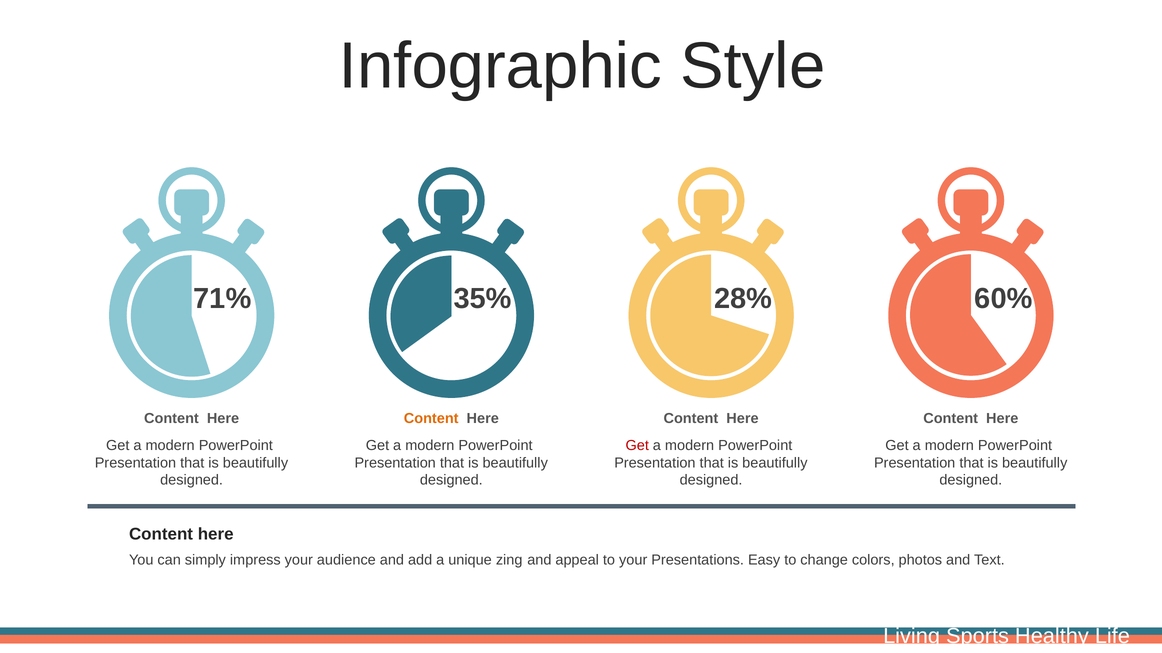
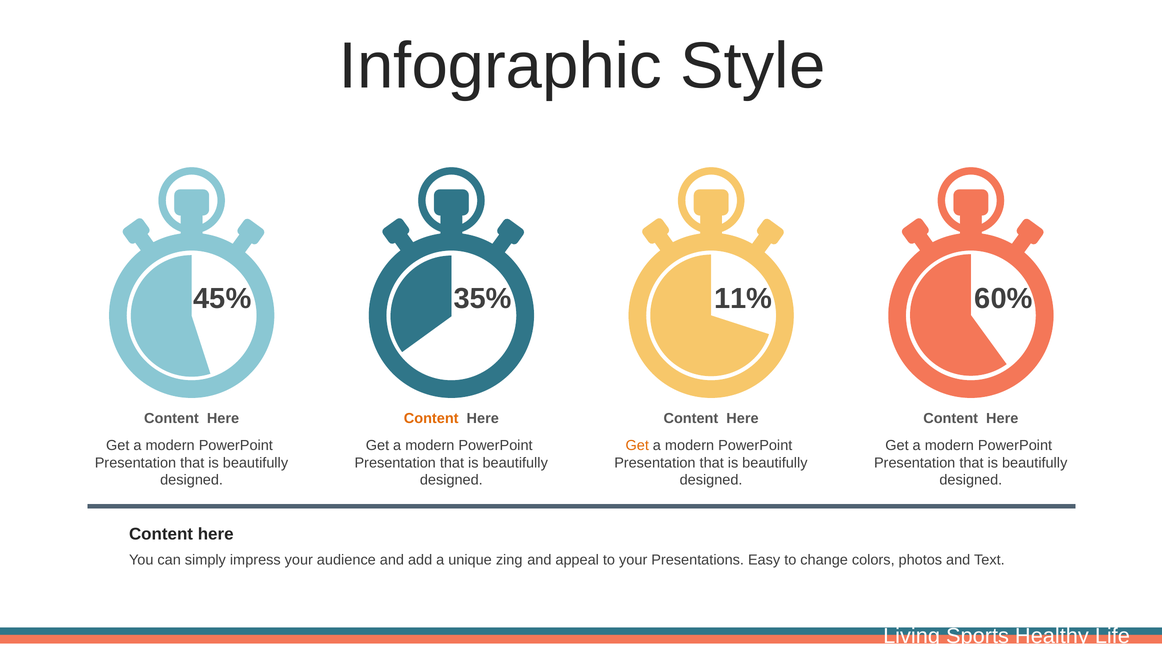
71%: 71% -> 45%
28%: 28% -> 11%
Get at (637, 446) colour: red -> orange
